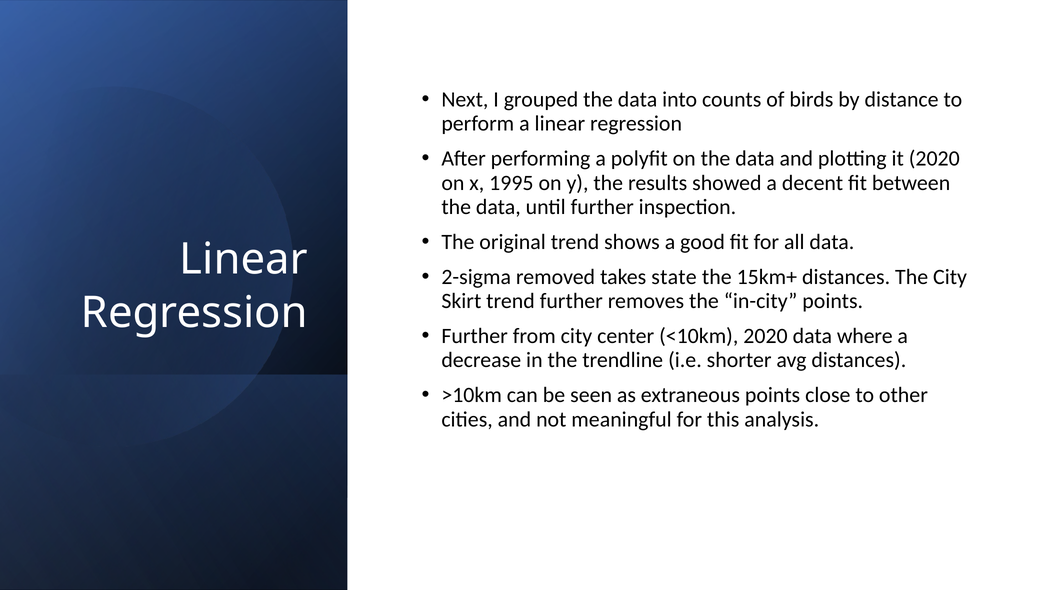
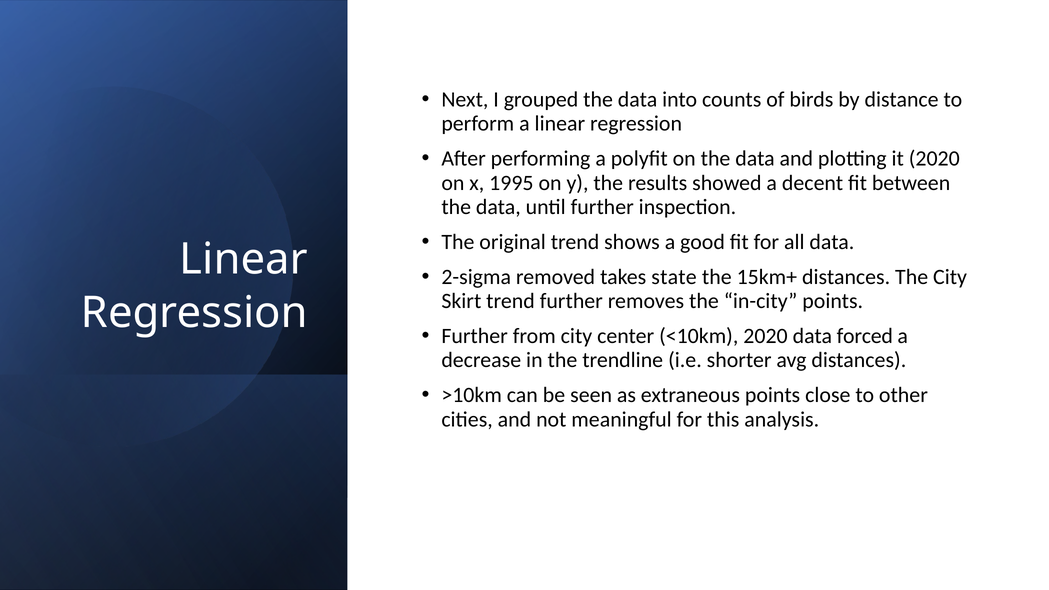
where: where -> forced
